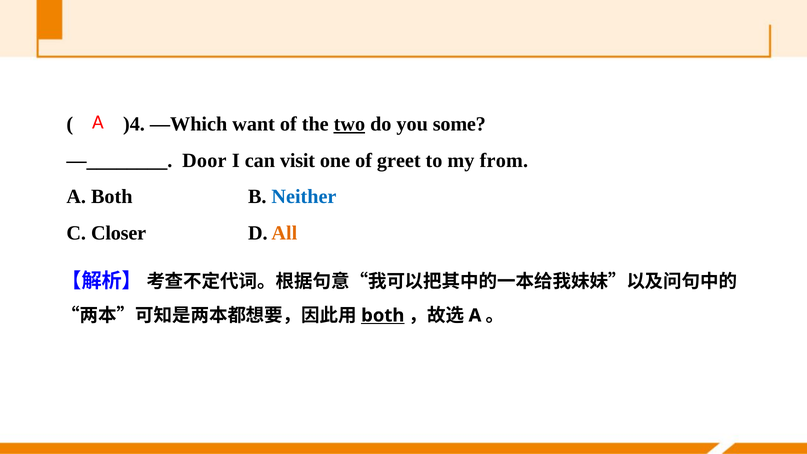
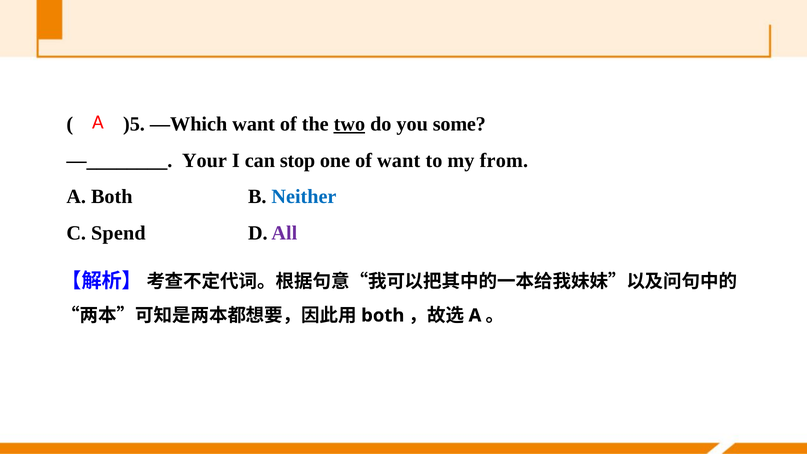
)4: )4 -> )5
Door: Door -> Your
visit: visit -> stop
of greet: greet -> want
Closer: Closer -> Spend
All colour: orange -> purple
both at (383, 315) underline: present -> none
